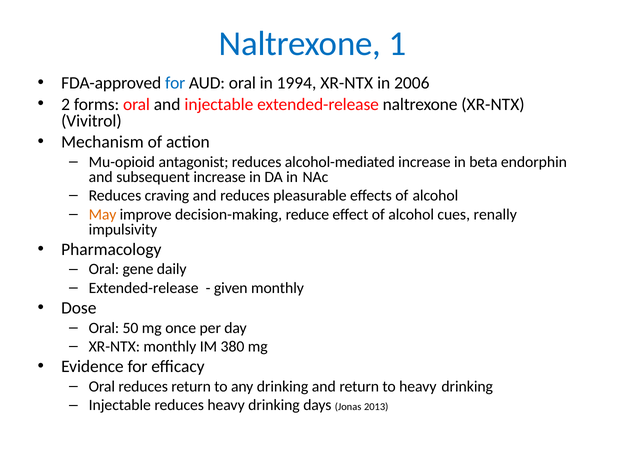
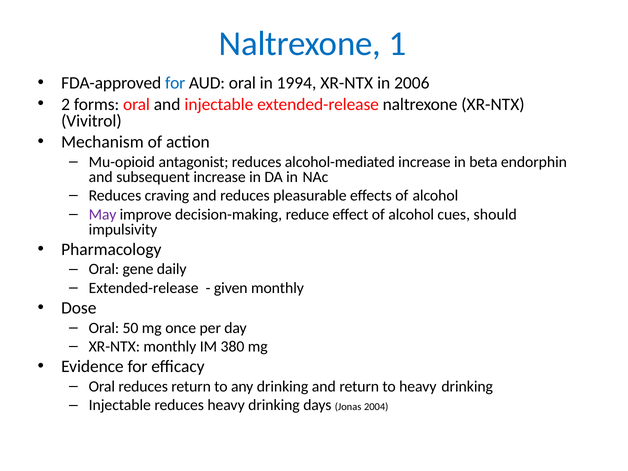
May colour: orange -> purple
renally: renally -> should
2013: 2013 -> 2004
